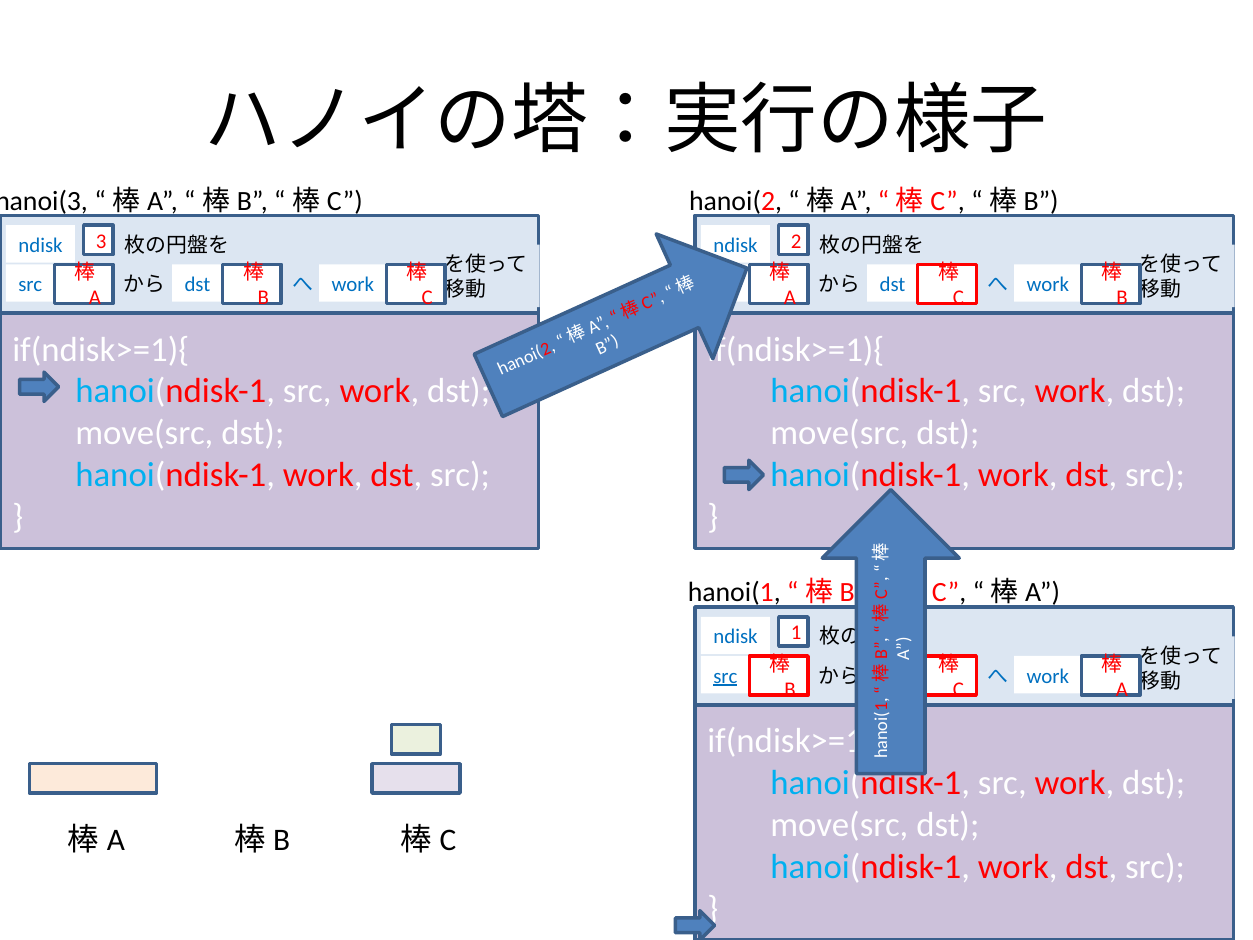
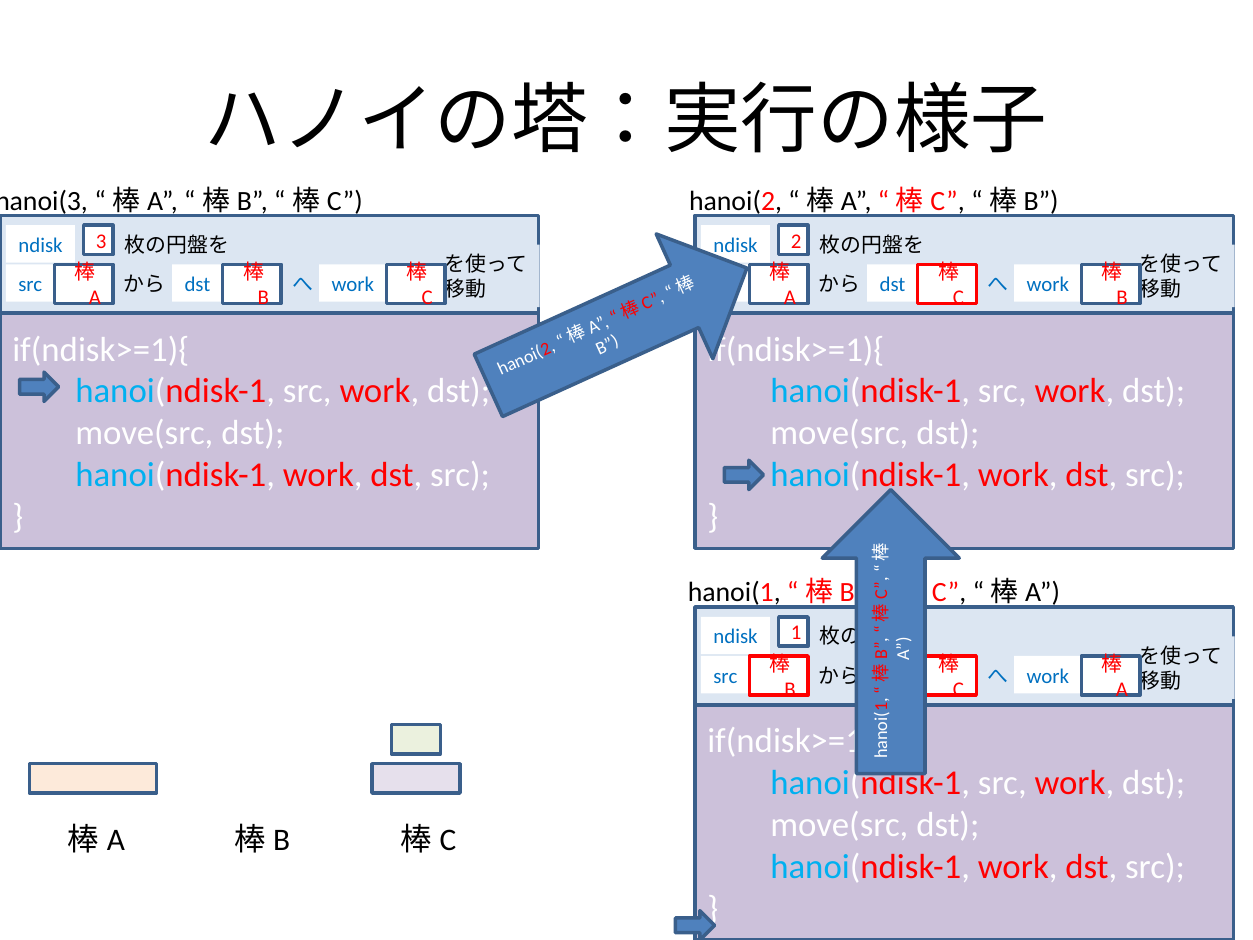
src at (725, 676) underline: present -> none
